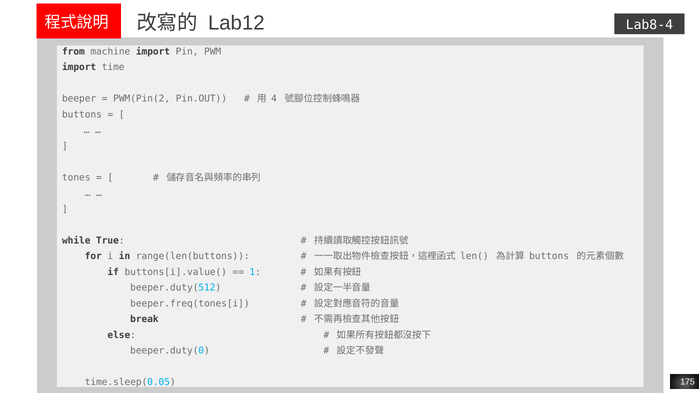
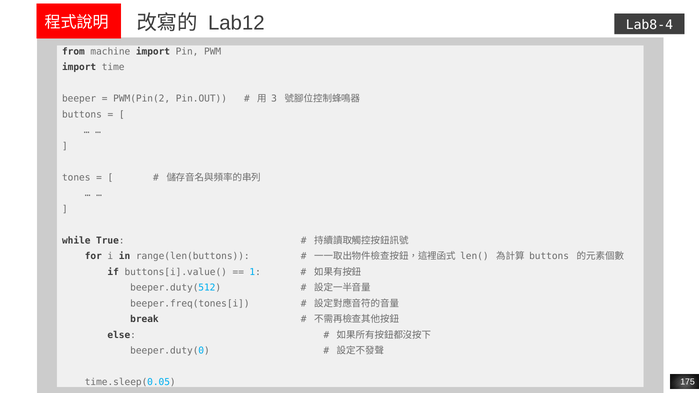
4: 4 -> 3
